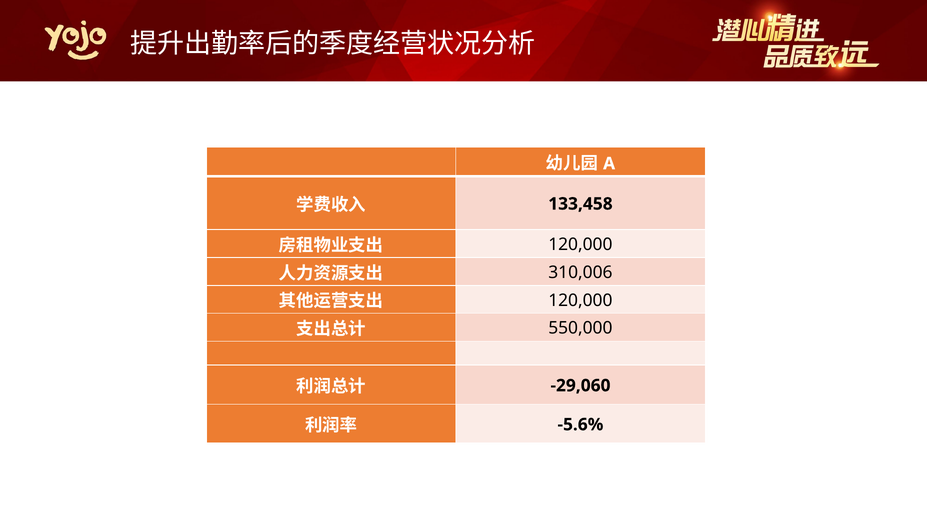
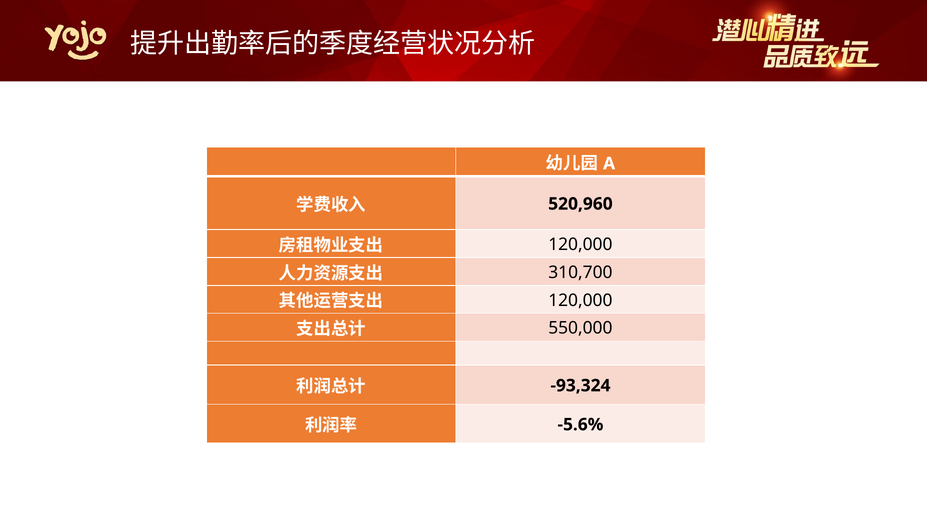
133,458: 133,458 -> 520,960
310,006: 310,006 -> 310,700
-29,060: -29,060 -> -93,324
